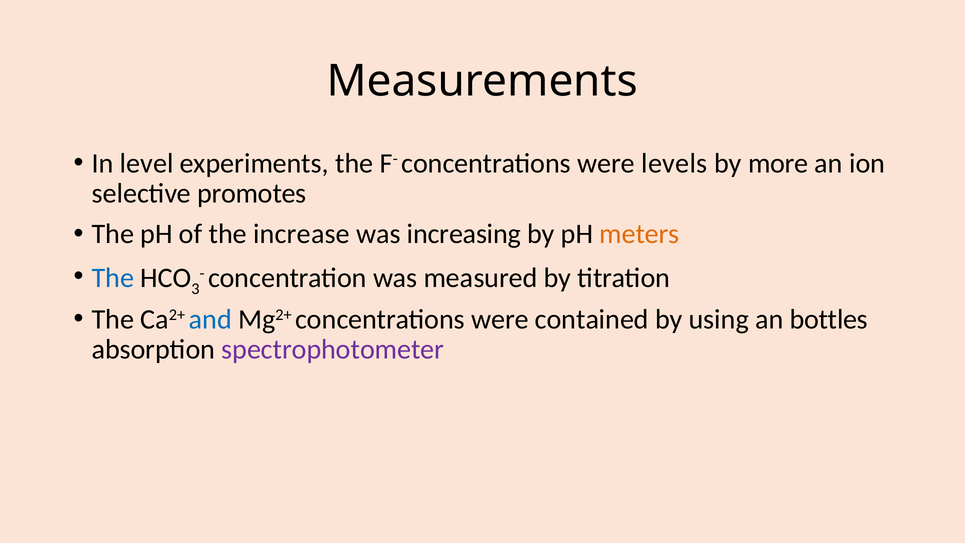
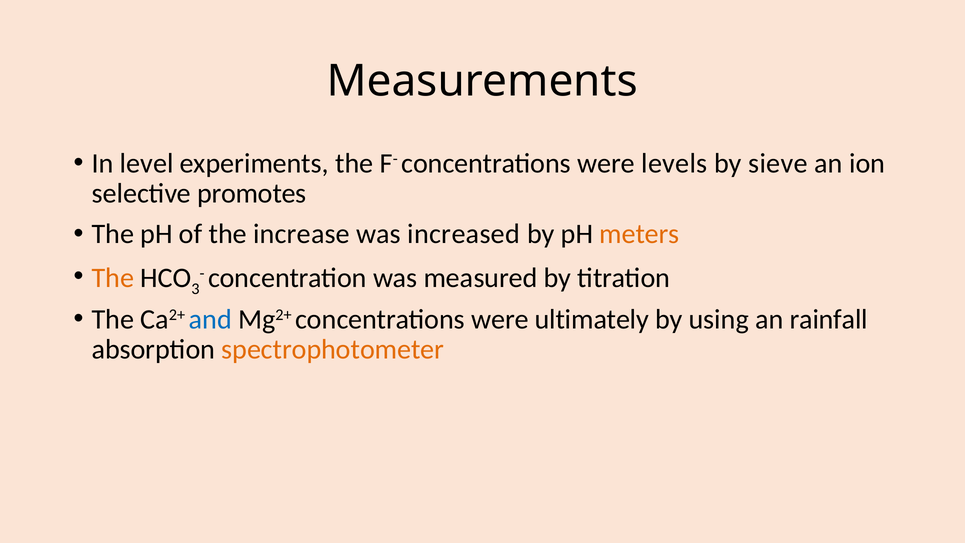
more: more -> sieve
increasing: increasing -> increased
The at (113, 278) colour: blue -> orange
contained: contained -> ultimately
bottles: bottles -> rainfall
spectrophotometer colour: purple -> orange
